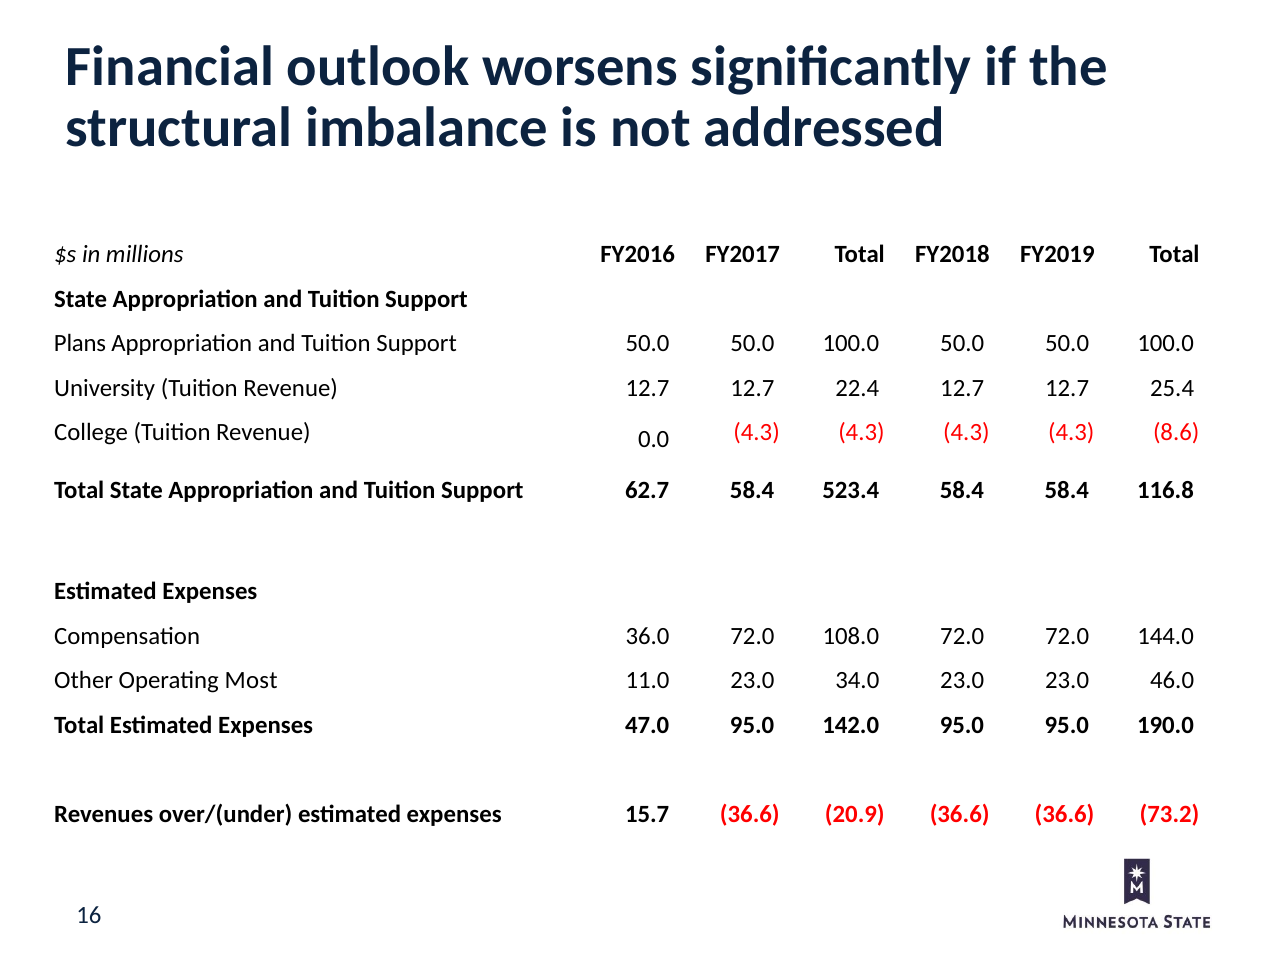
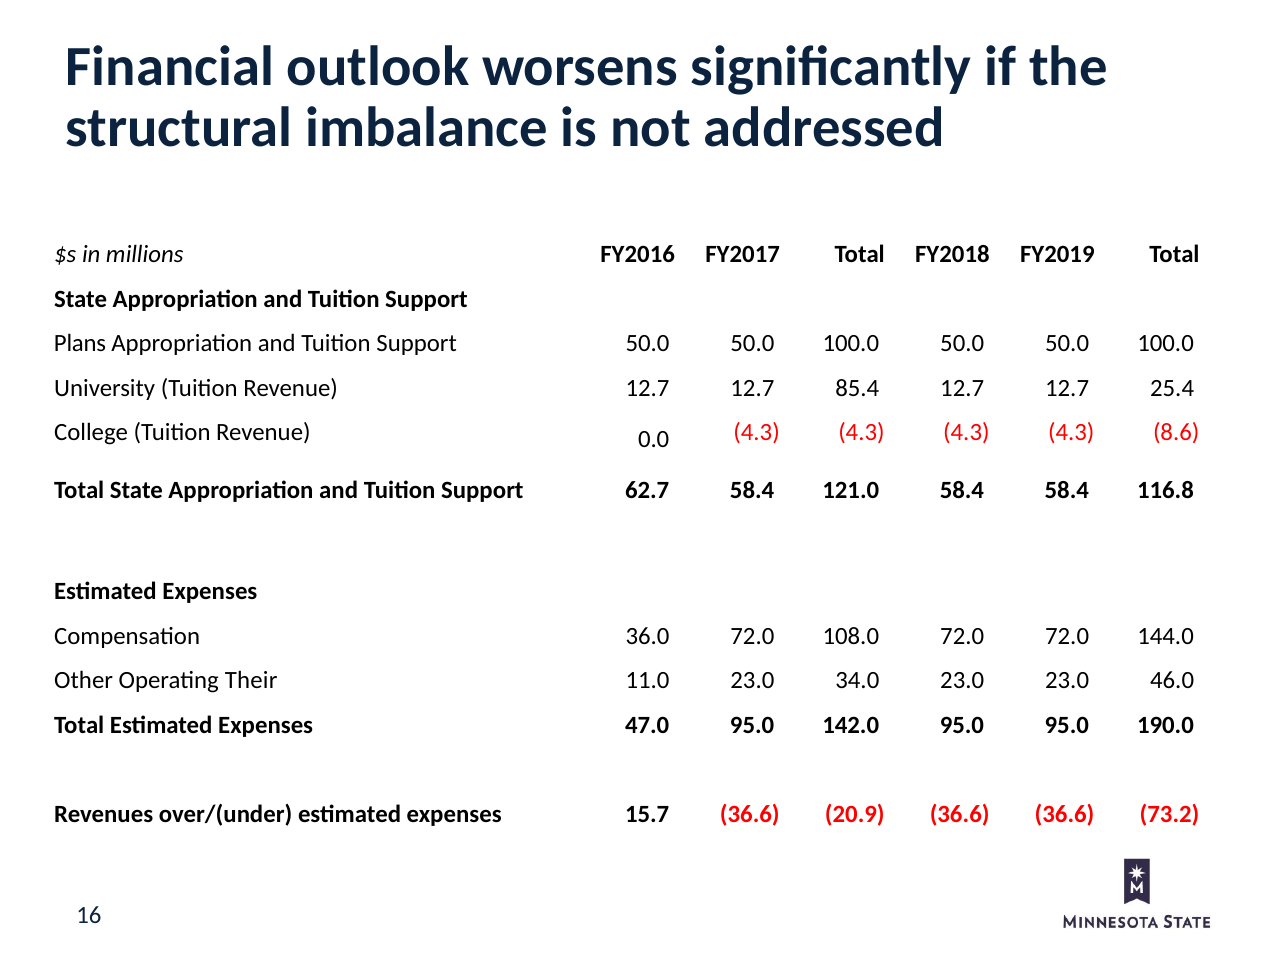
22.4: 22.4 -> 85.4
523.4: 523.4 -> 121.0
Most: Most -> Their
